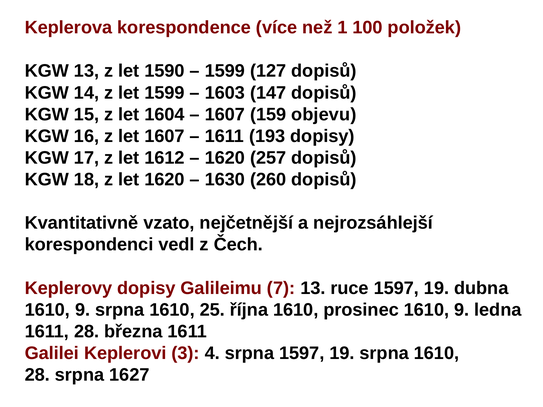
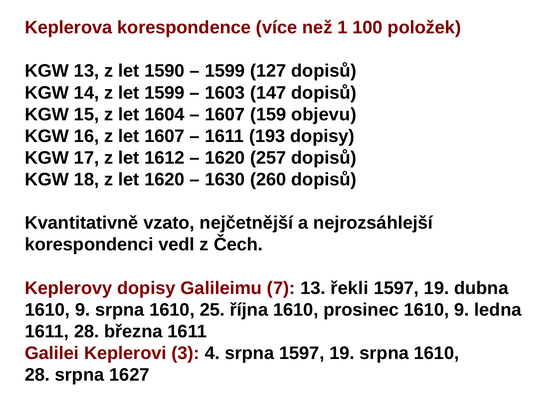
ruce: ruce -> řekli
